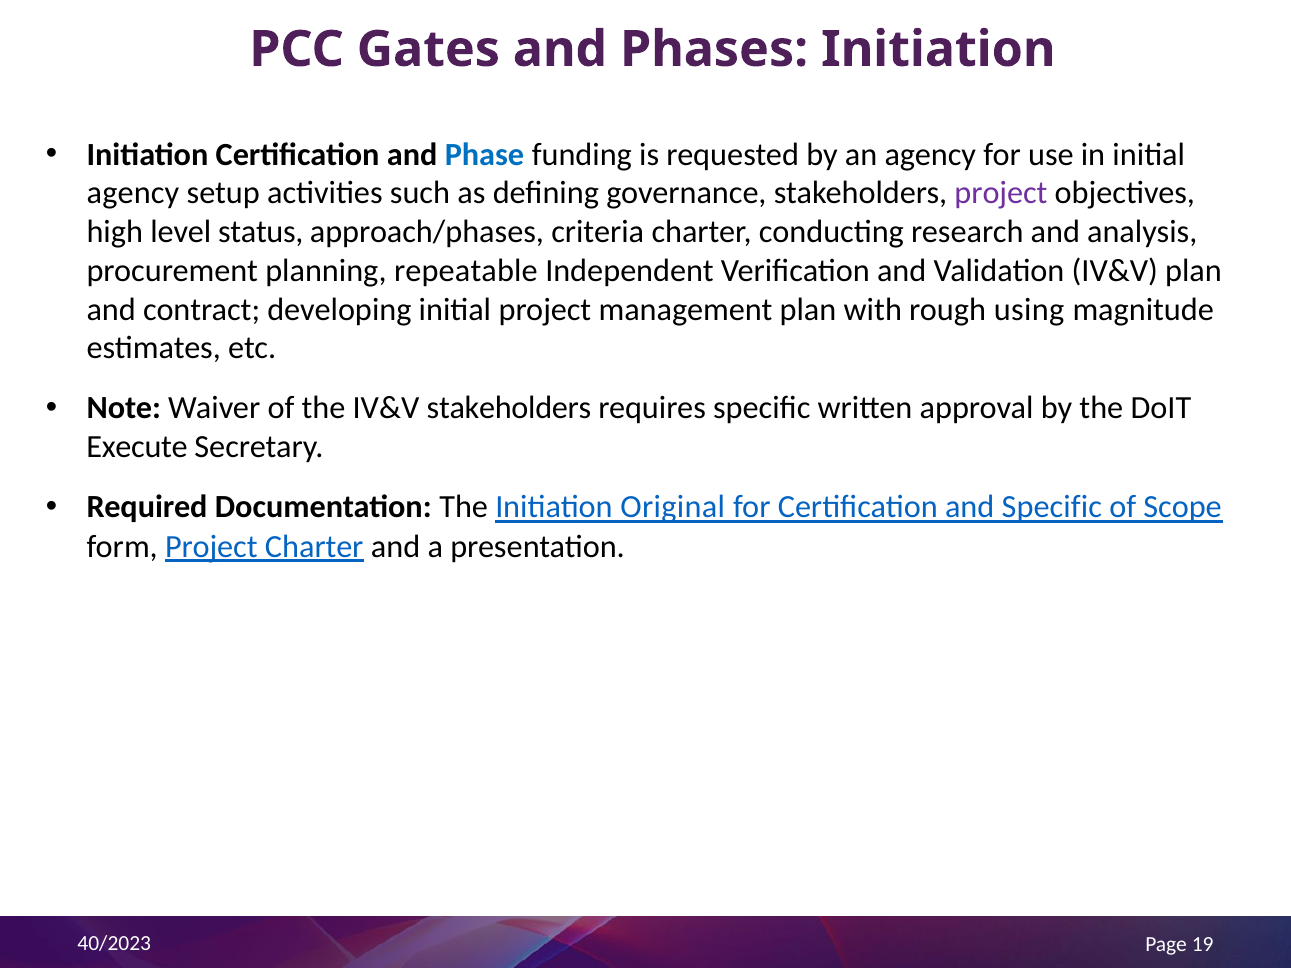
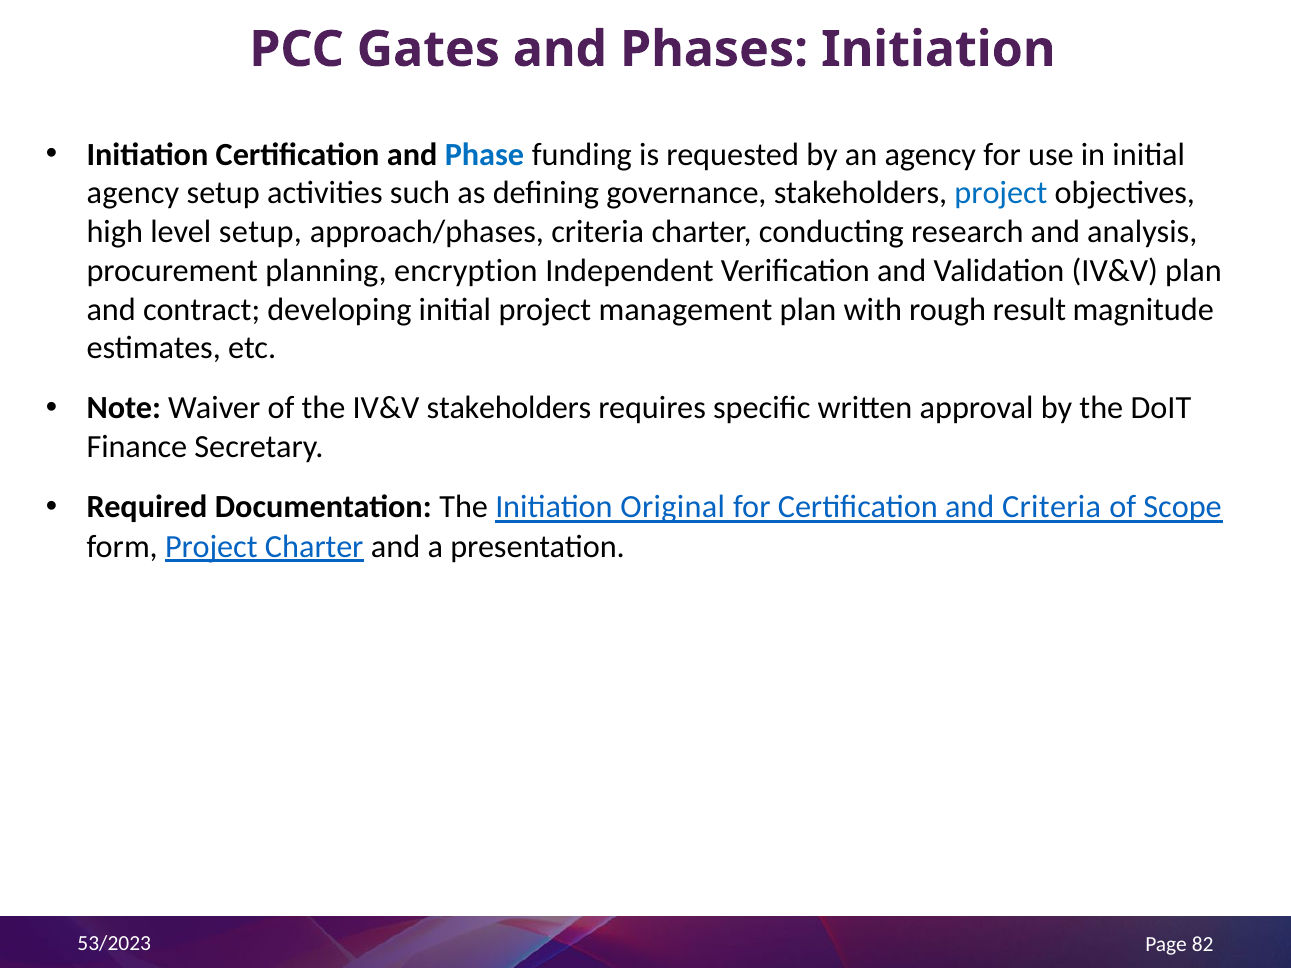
project at (1001, 193) colour: purple -> blue
level status: status -> setup
repeatable: repeatable -> encryption
using: using -> result
Execute: Execute -> Finance
and Specific: Specific -> Criteria
40/2023: 40/2023 -> 53/2023
19: 19 -> 82
